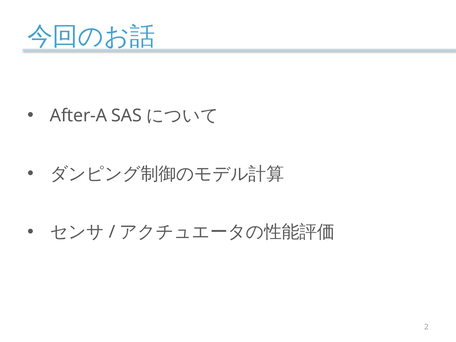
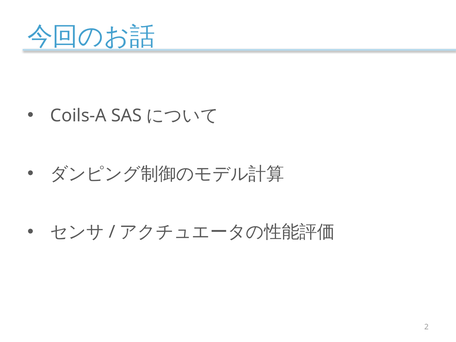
After-A: After-A -> Coils-A
